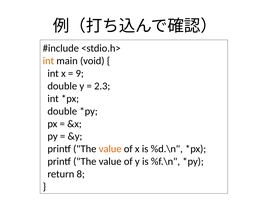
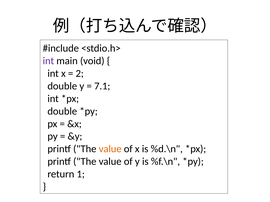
int at (48, 61) colour: orange -> purple
9: 9 -> 2
2.3: 2.3 -> 7.1
8: 8 -> 1
